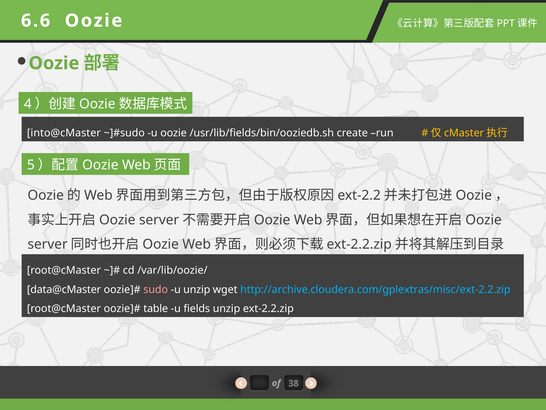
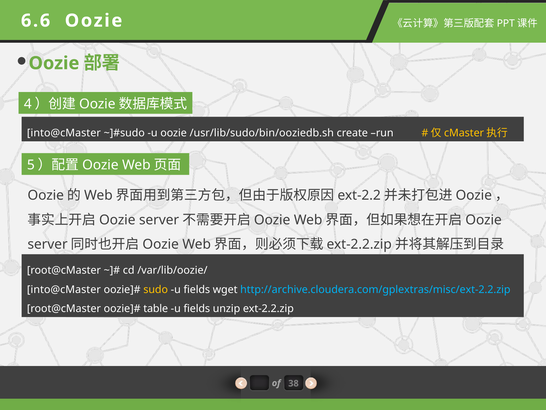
/usr/lib/fields/bin/ooziedb.sh: /usr/lib/fields/bin/ooziedb.sh -> /usr/lib/sudo/bin/ooziedb.sh
data@cMaster at (64, 289): data@cMaster -> into@cMaster
sudo colour: pink -> yellow
unzip at (197, 289): unzip -> fields
